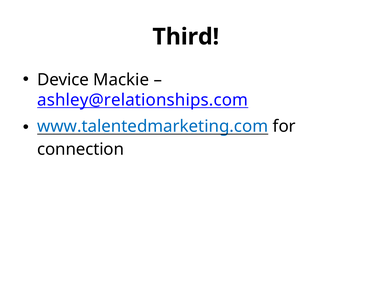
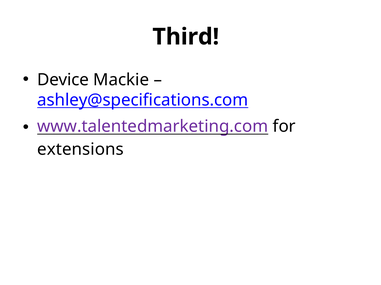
ashley@relationships.com: ashley@relationships.com -> ashley@specifications.com
www.talentedmarketing.com colour: blue -> purple
connection: connection -> extensions
